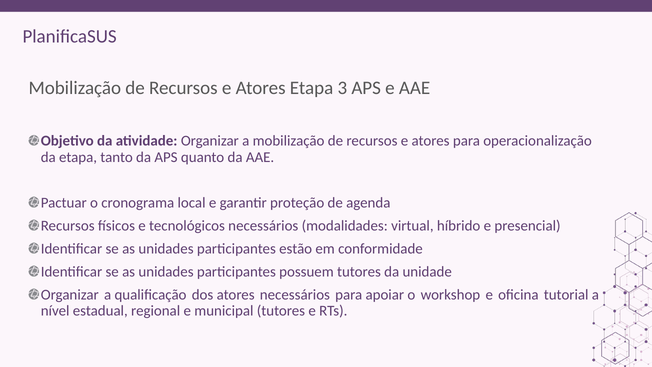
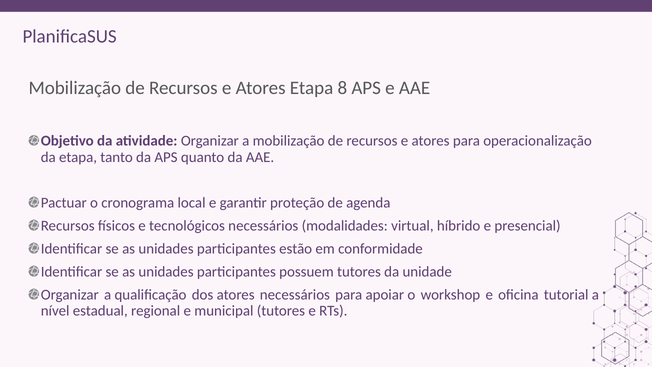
3: 3 -> 8
